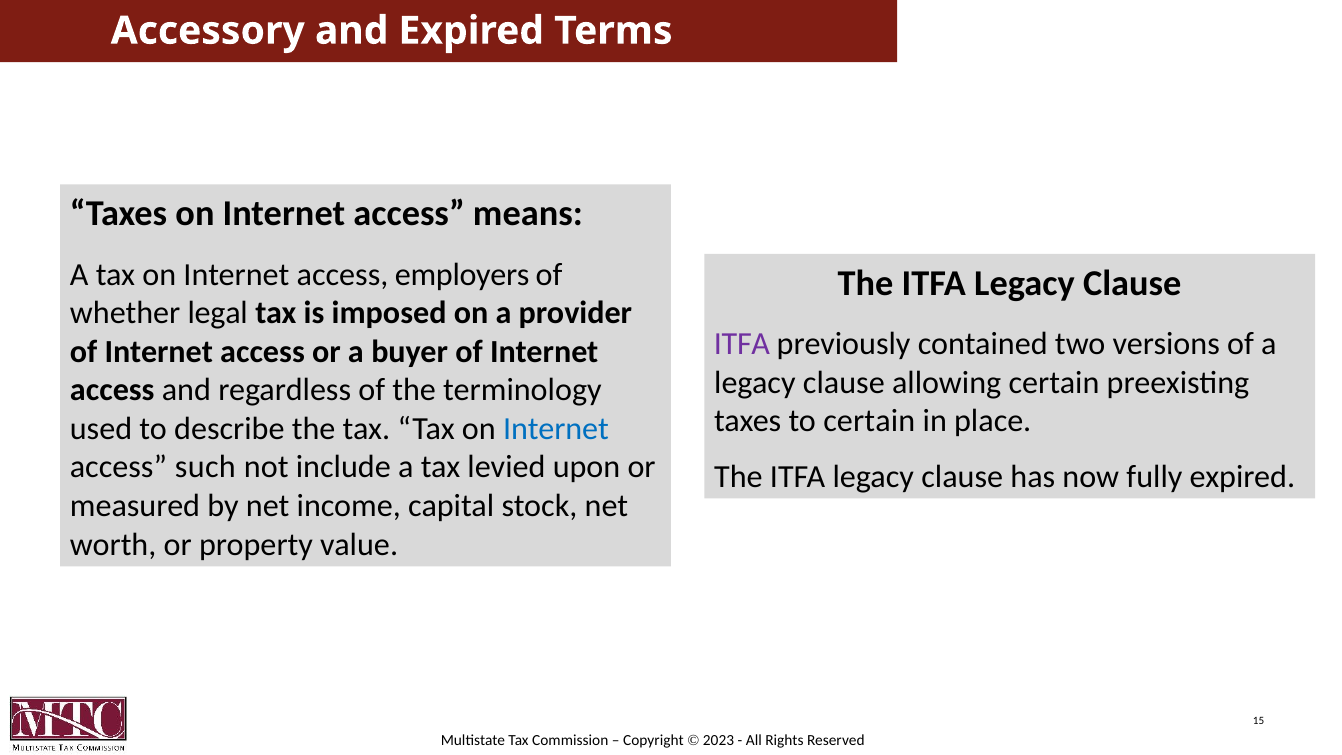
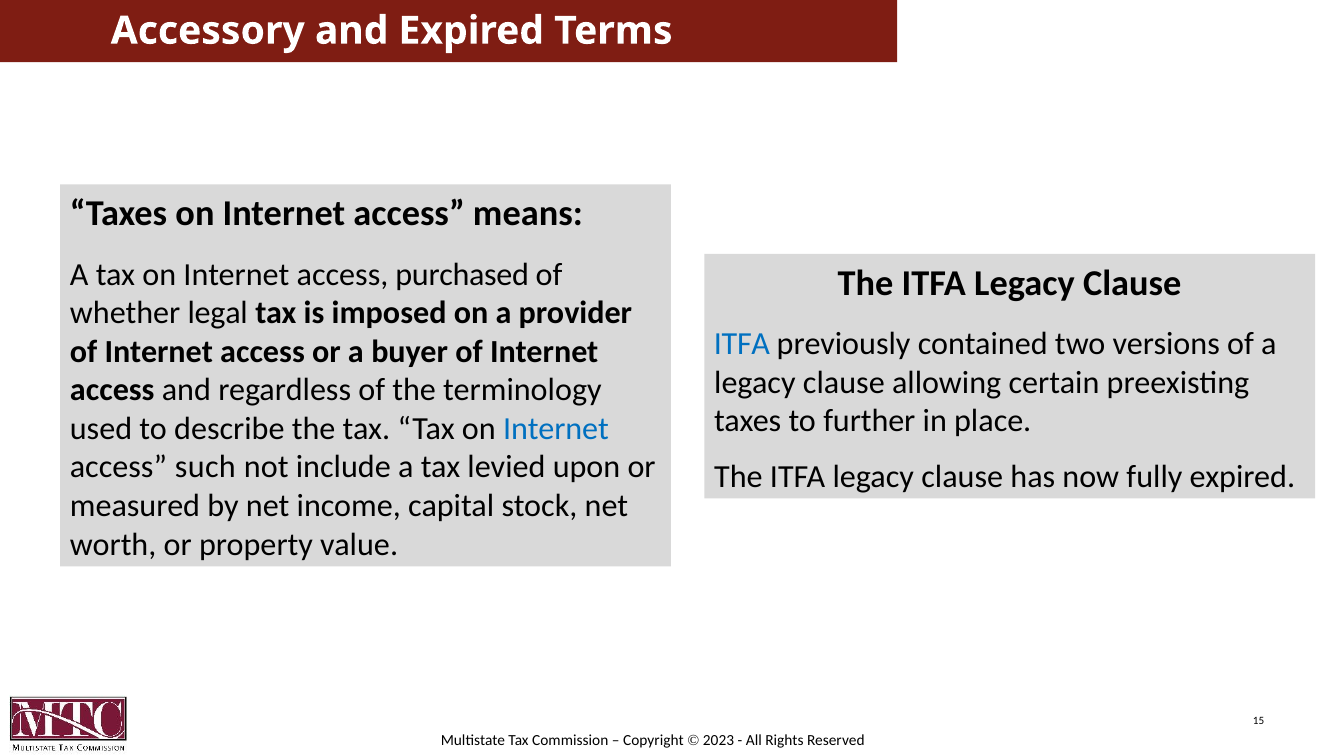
employers: employers -> purchased
ITFA at (742, 344) colour: purple -> blue
to certain: certain -> further
